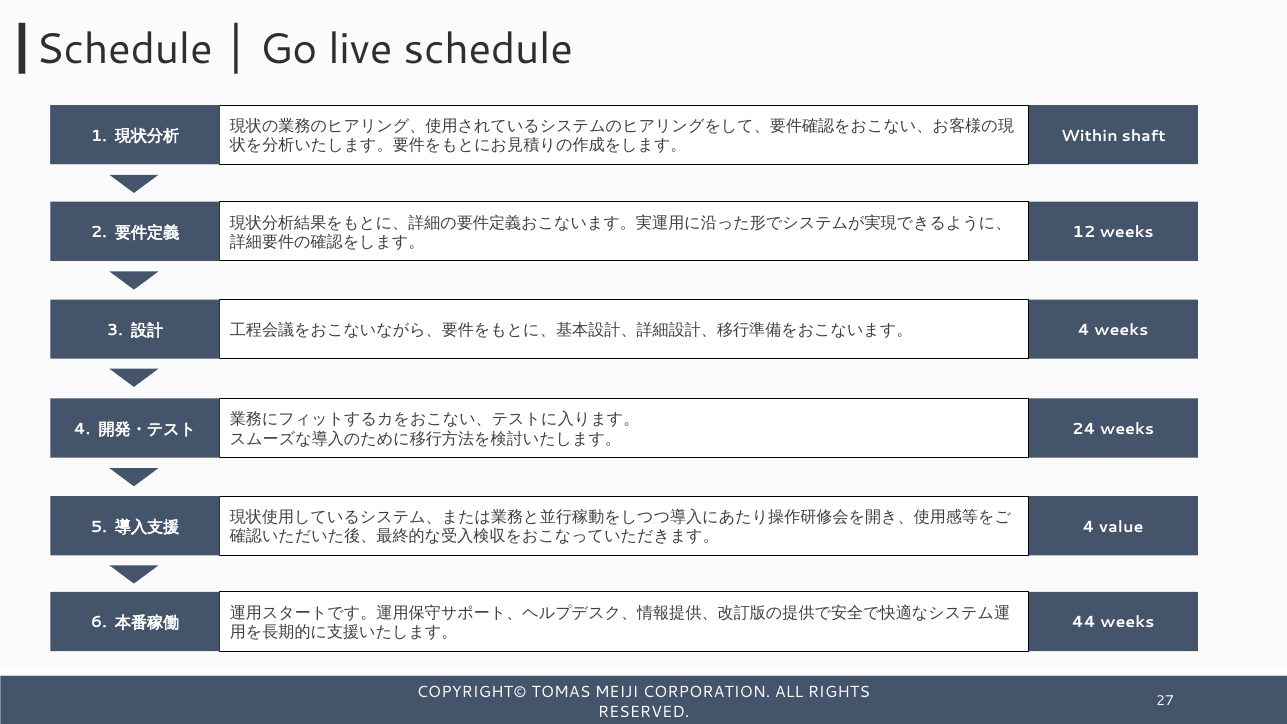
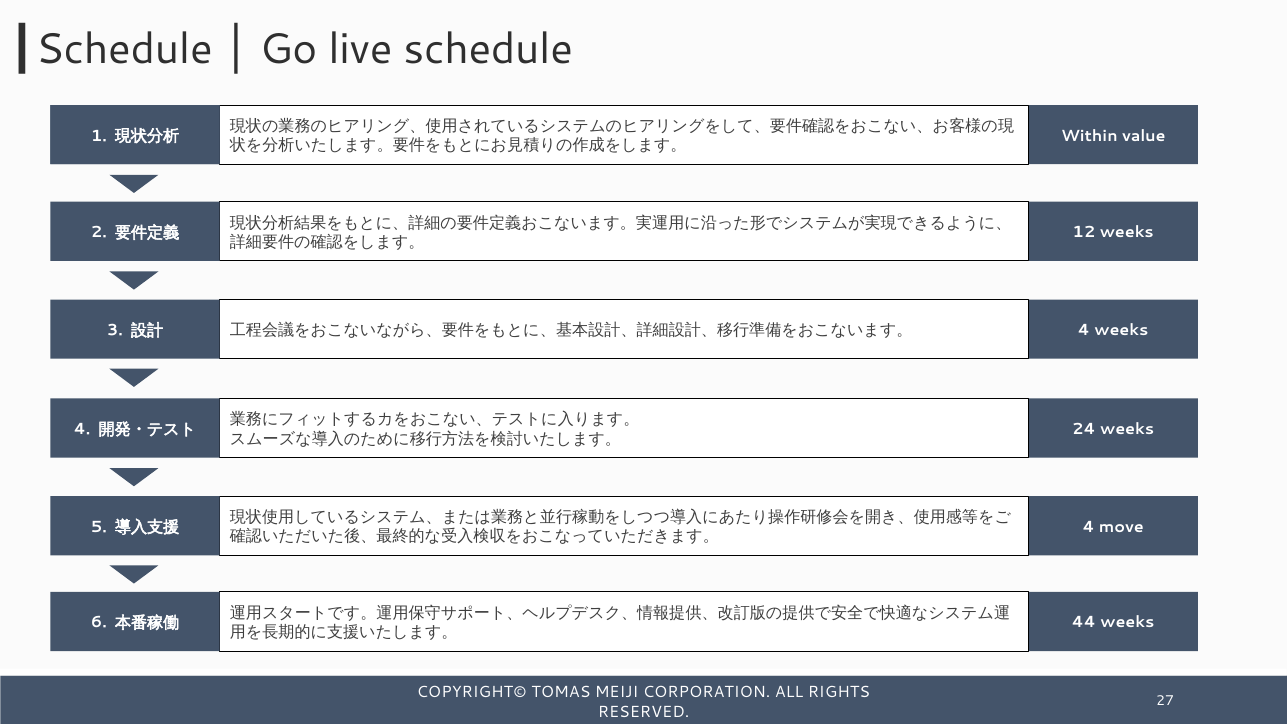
shaft: shaft -> value
value: value -> move
